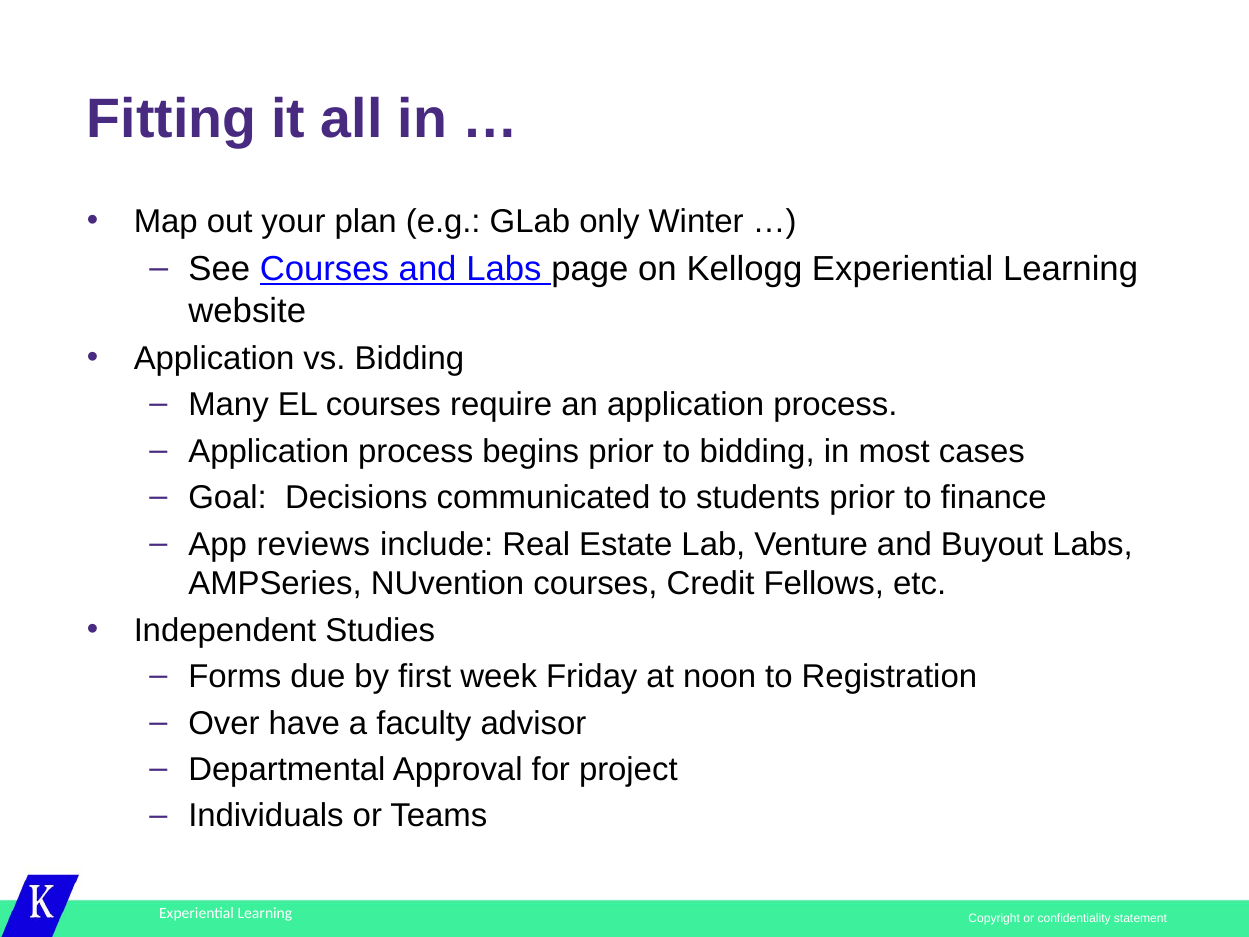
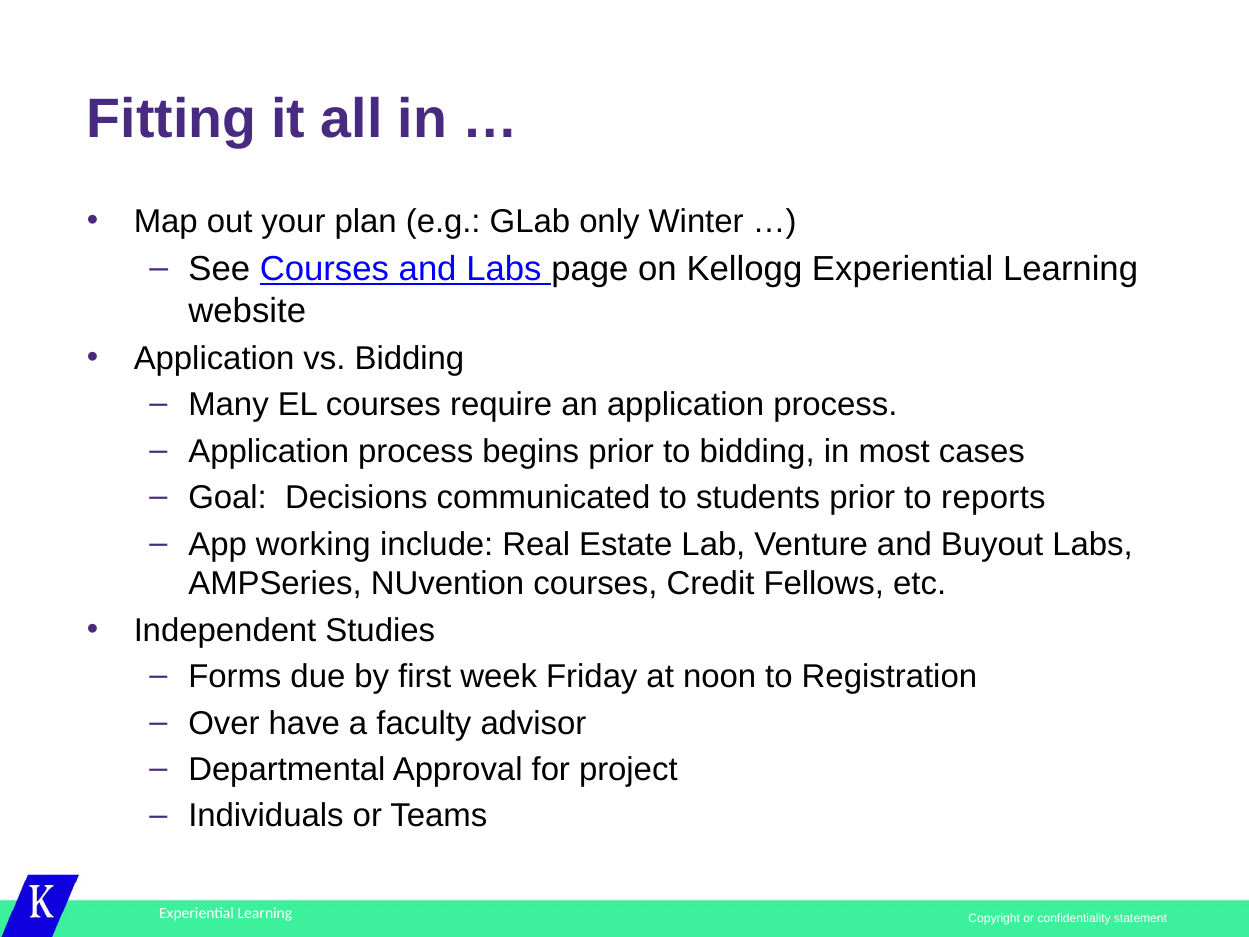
finance: finance -> reports
reviews: reviews -> working
